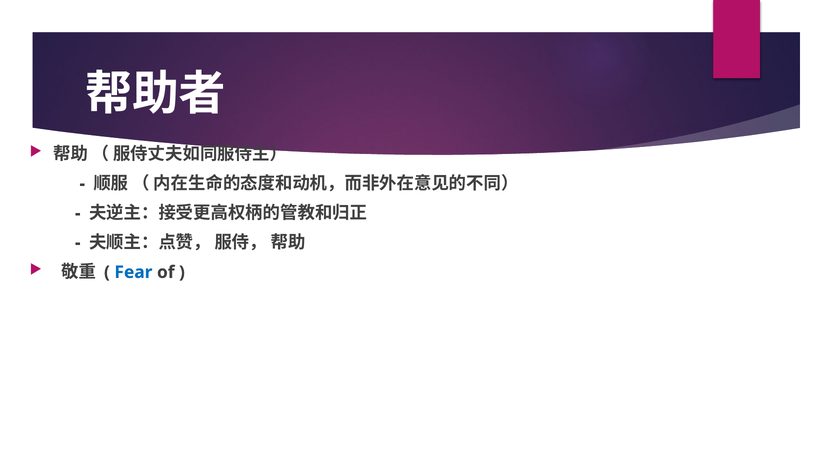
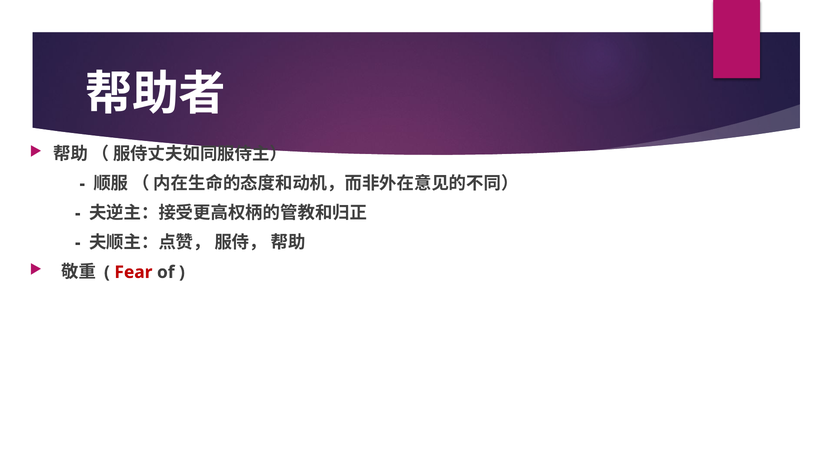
Fear colour: blue -> red
